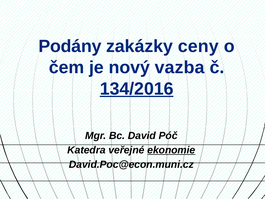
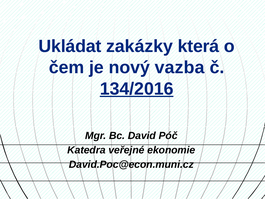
Podány: Podány -> Ukládat
ceny: ceny -> která
ekonomie underline: present -> none
